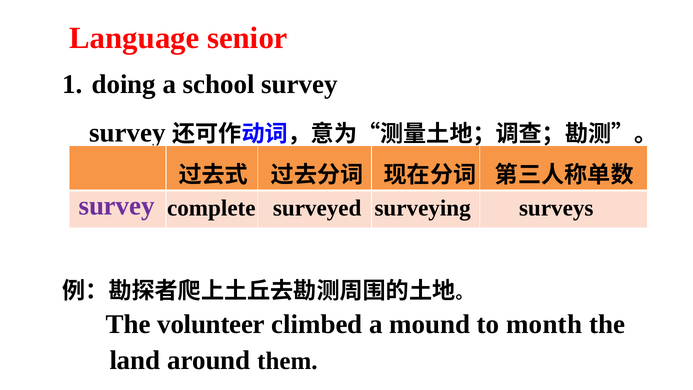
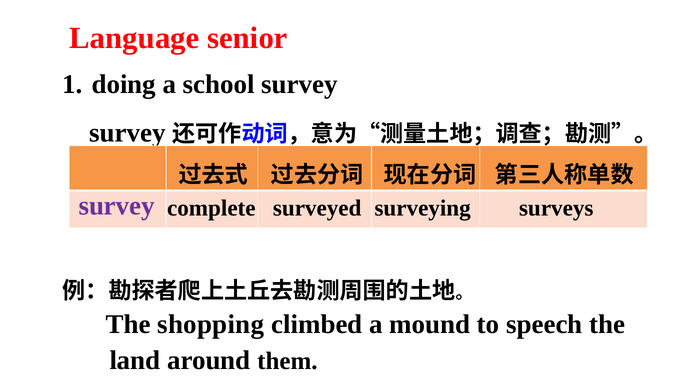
volunteer: volunteer -> shopping
month: month -> speech
